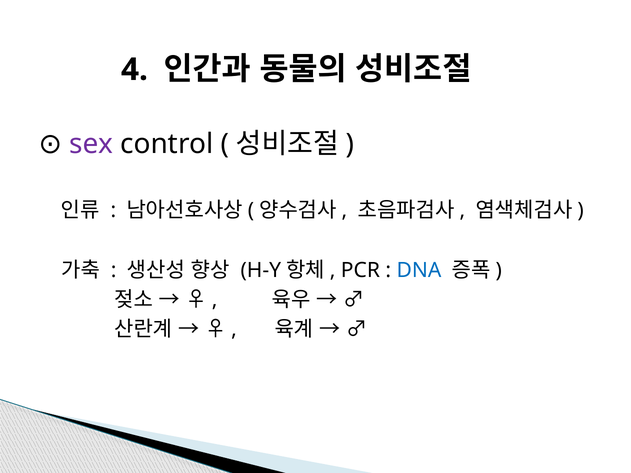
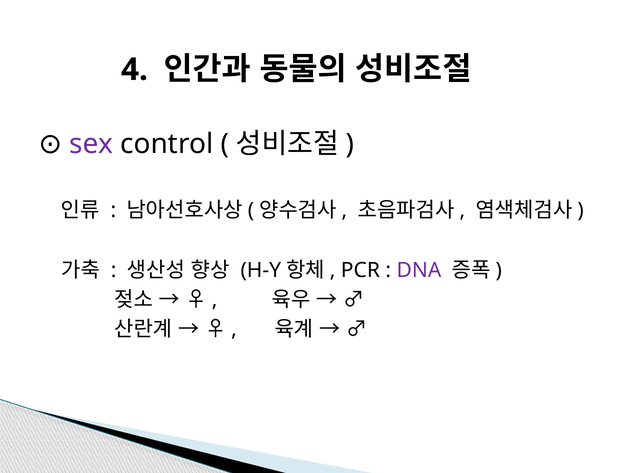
DNA colour: blue -> purple
